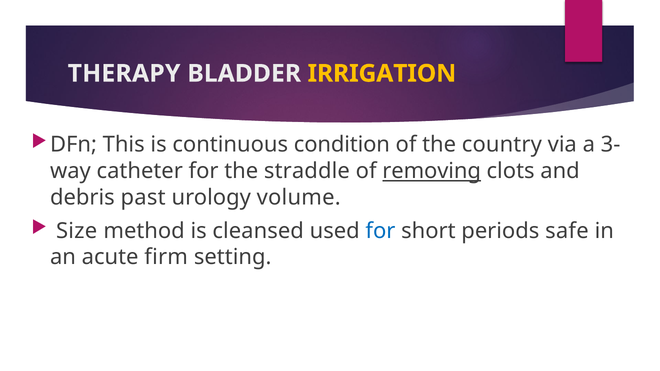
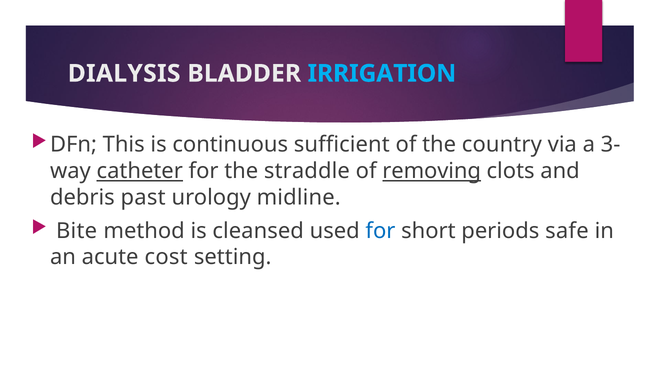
THERAPY: THERAPY -> DIALYSIS
IRRIGATION colour: yellow -> light blue
condition: condition -> sufficient
catheter underline: none -> present
volume: volume -> midline
Size: Size -> Bite
firm: firm -> cost
